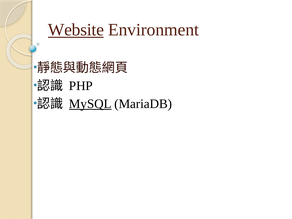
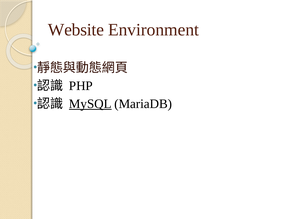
Website underline: present -> none
